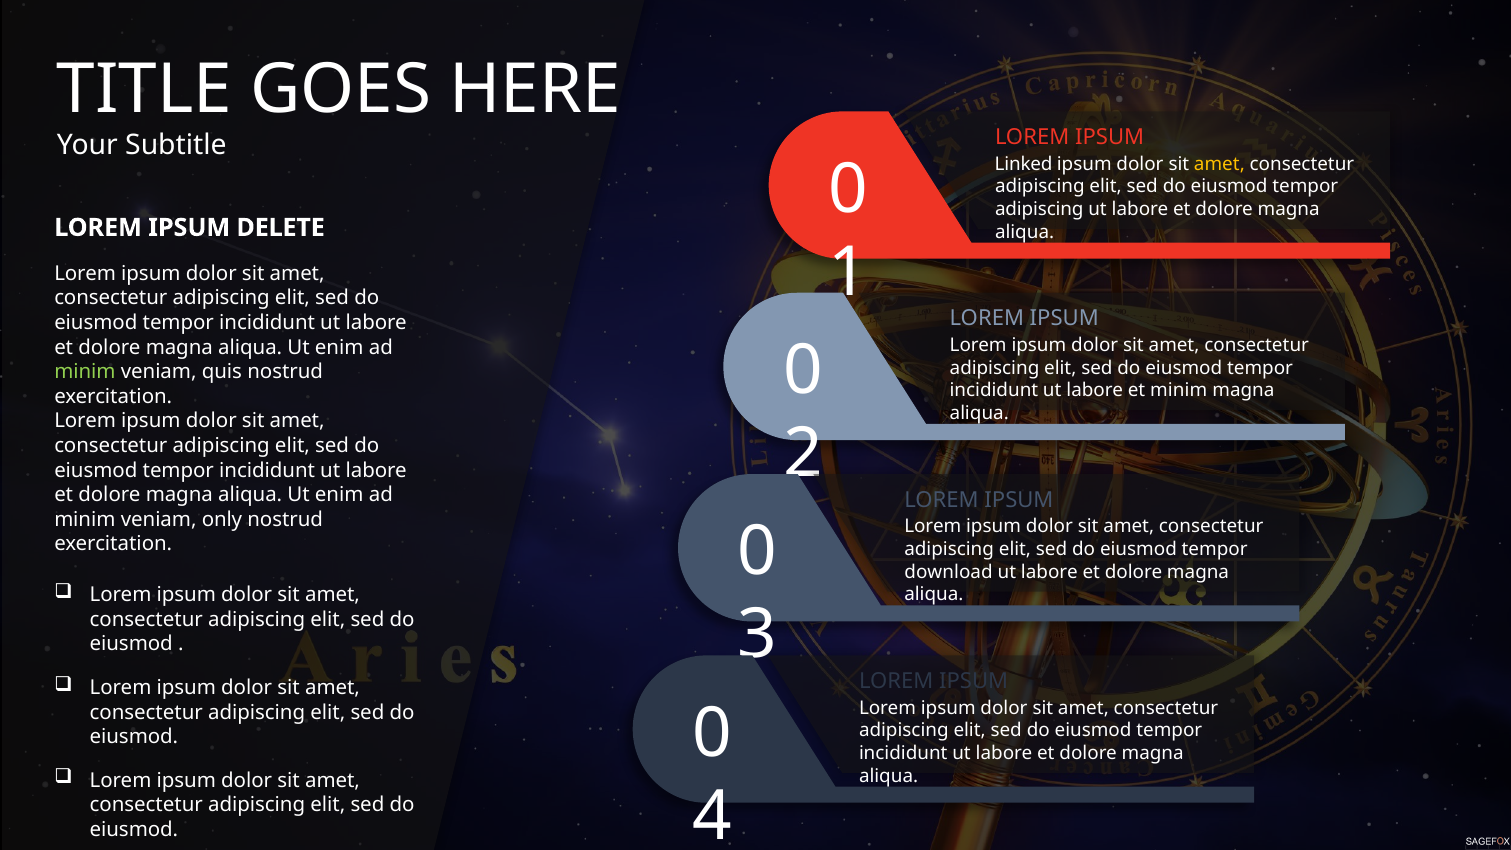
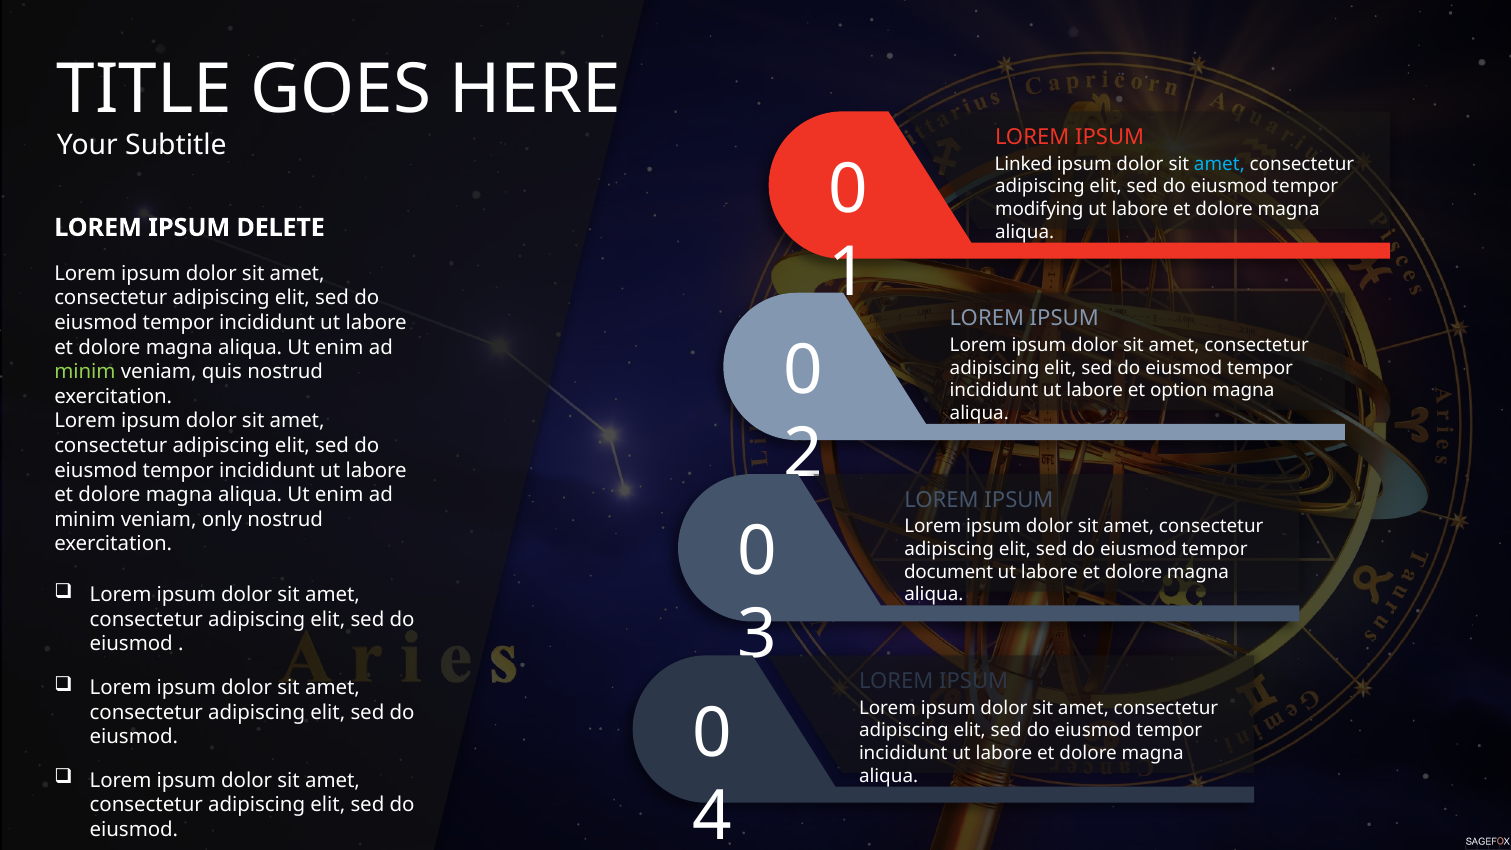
amet at (1219, 164) colour: yellow -> light blue
adipiscing at (1039, 209): adipiscing -> modifying
et minim: minim -> option
download: download -> document
